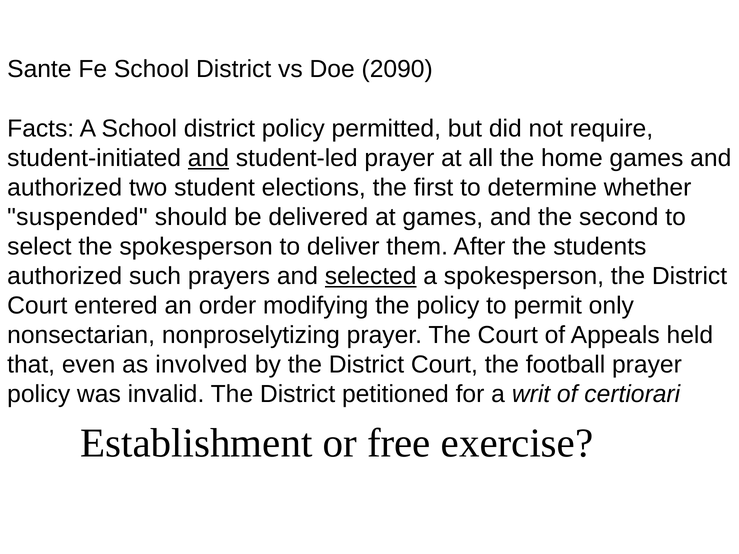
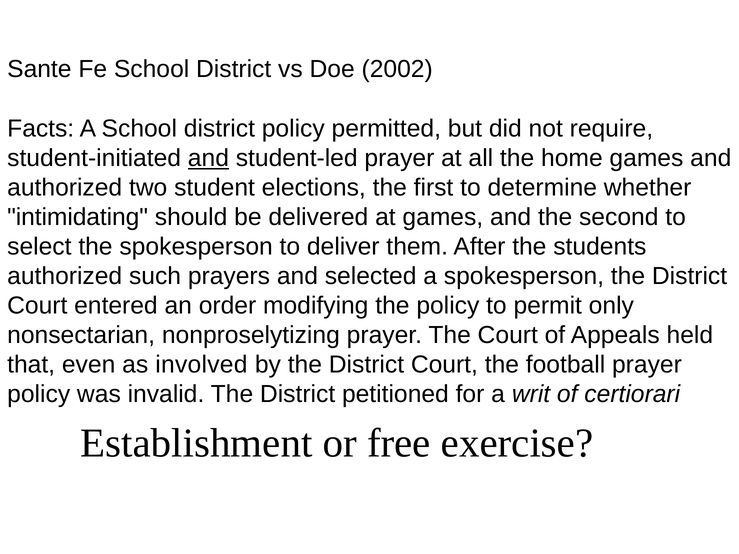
2090: 2090 -> 2002
suspended: suspended -> intimidating
selected underline: present -> none
